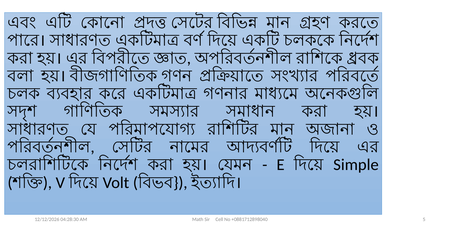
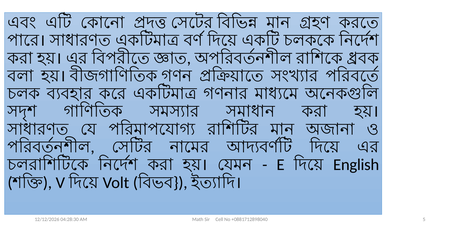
Simple: Simple -> English
